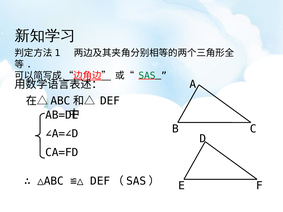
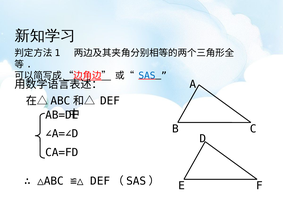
SAS colour: green -> blue
